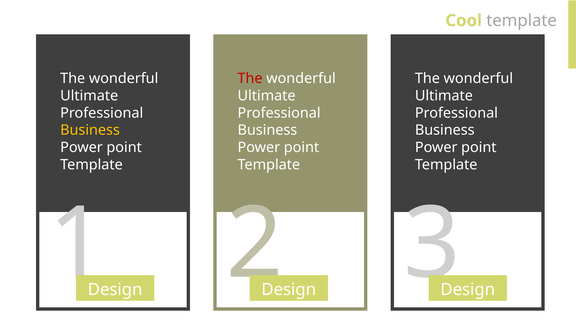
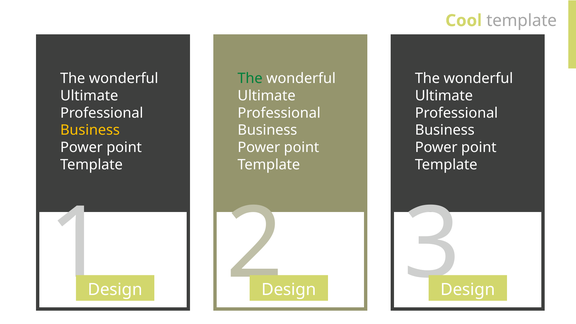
The at (250, 78) colour: red -> green
